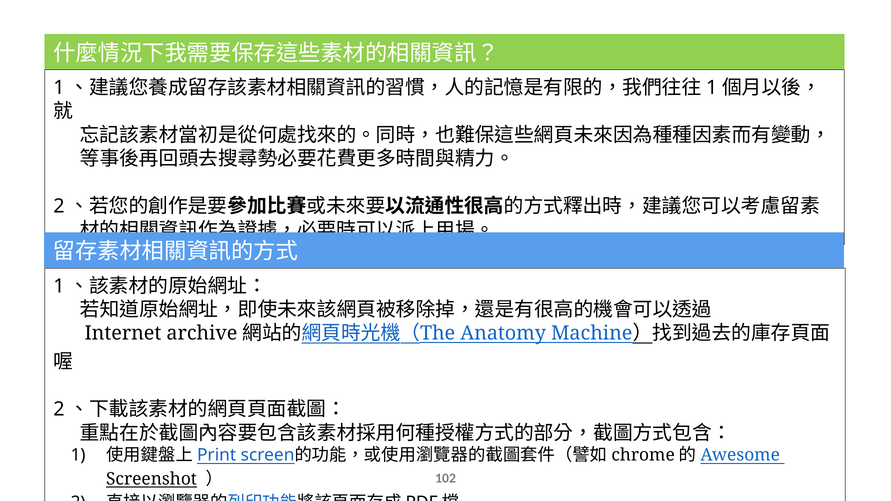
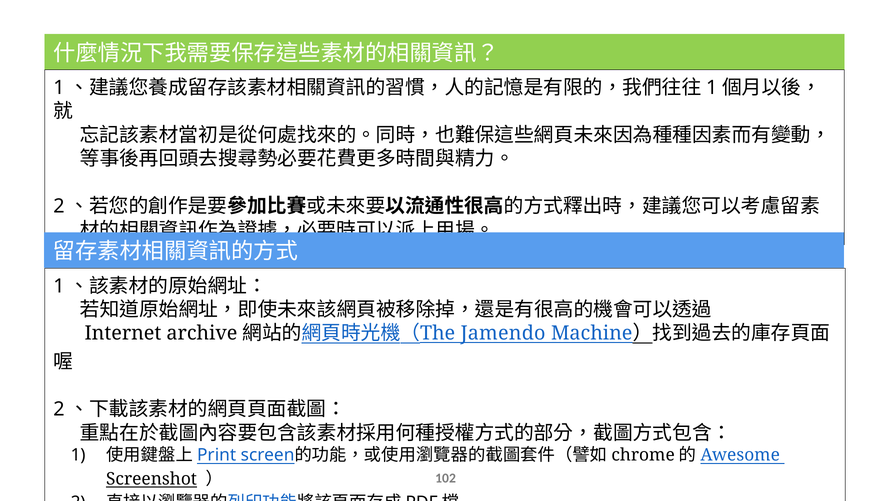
Anatomy: Anatomy -> Jamendo
